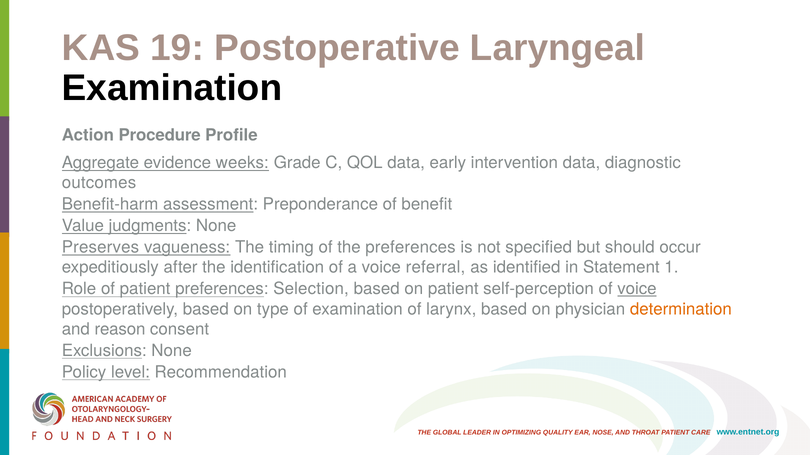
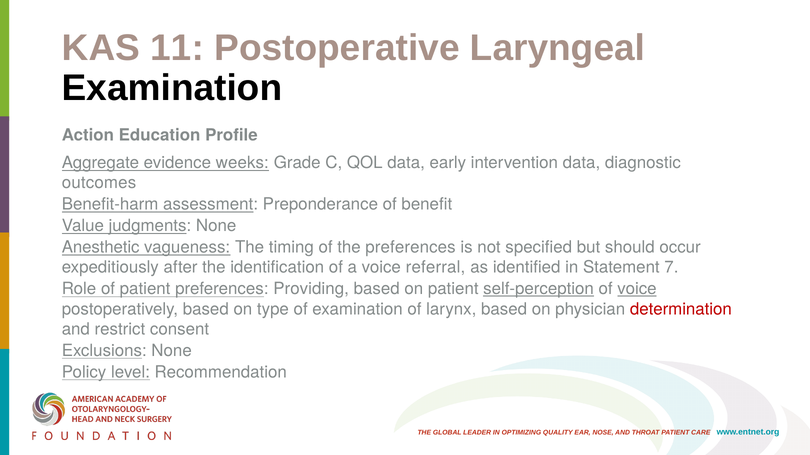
19: 19 -> 11
Procedure: Procedure -> Education
Preserves: Preserves -> Anesthetic
1: 1 -> 7
Selection: Selection -> Providing
self-perception underline: none -> present
determination colour: orange -> red
reason: reason -> restrict
